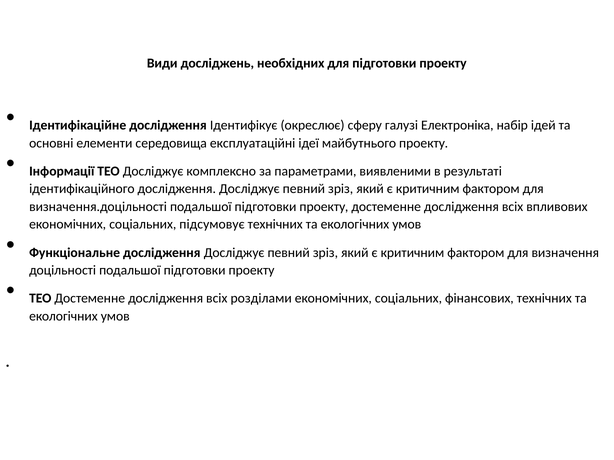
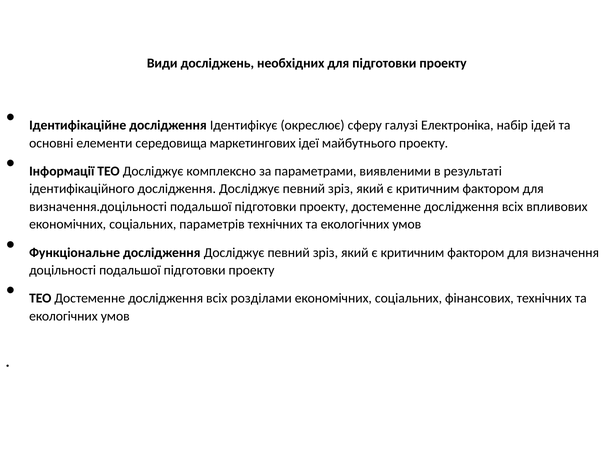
експлуатаційні: експлуатаційні -> маркетингових
підсумовує: підсумовує -> параметрів
